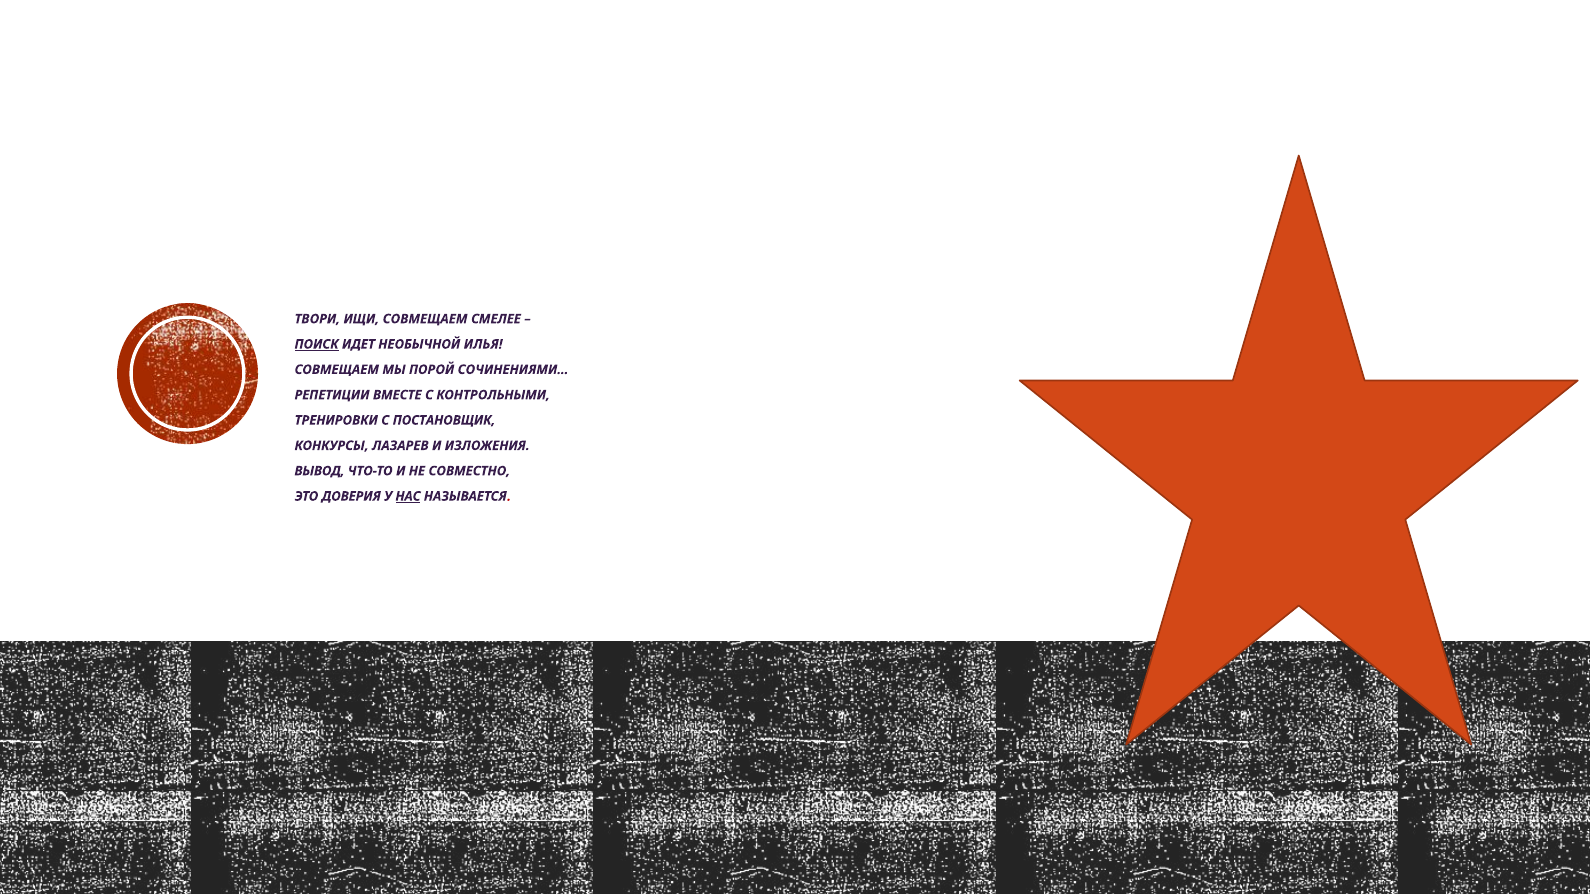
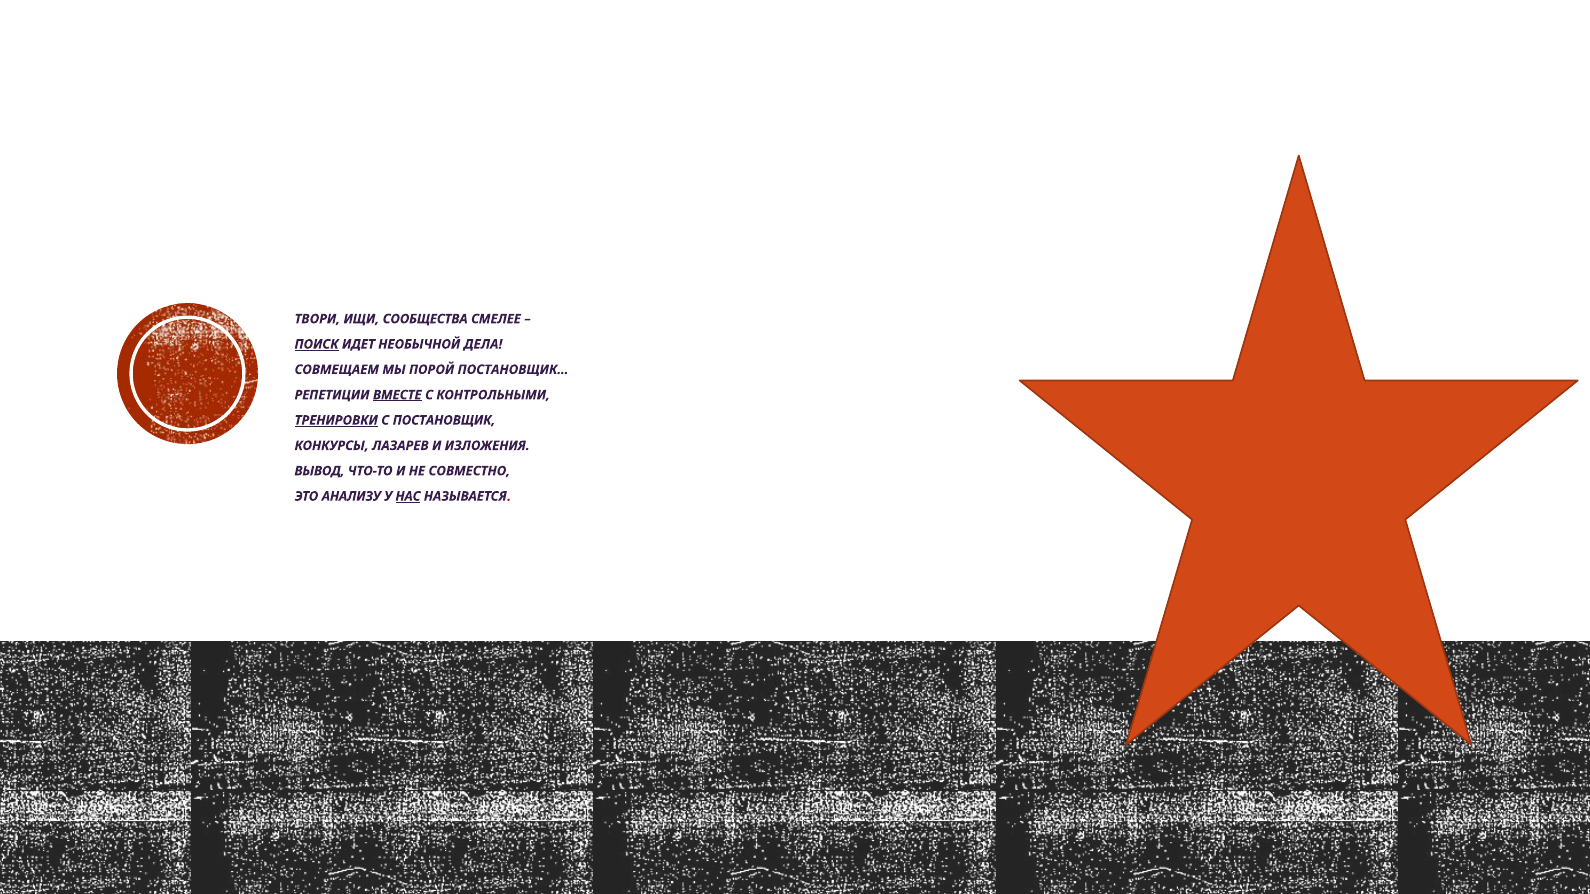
ИЩИ СОВМЕЩАЕМ: СОВМЕЩАЕМ -> СООБЩЕСТВА
ИЛЬЯ: ИЛЬЯ -> ДЕЛА
СОЧИНЕНИЯМИ…: СОЧИНЕНИЯМИ… -> ПОСТАНОВЩИК…
ВМЕСТЕ underline: none -> present
ТРЕНИРОВКИ underline: none -> present
ДОВЕРИЯ: ДОВЕРИЯ -> АНАЛИЗУ
